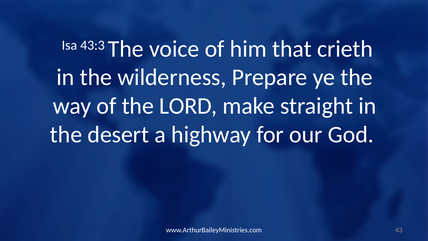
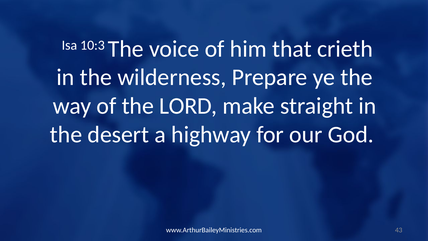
43:3: 43:3 -> 10:3
